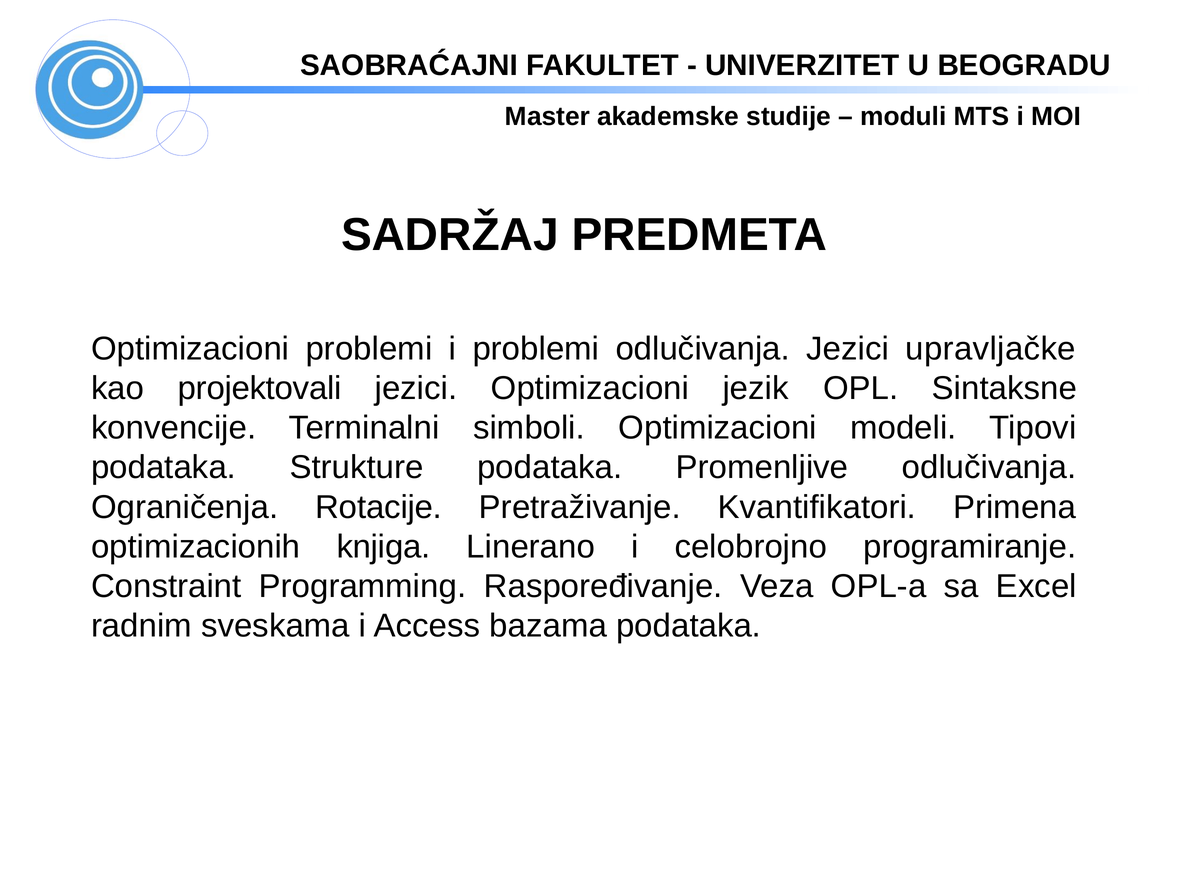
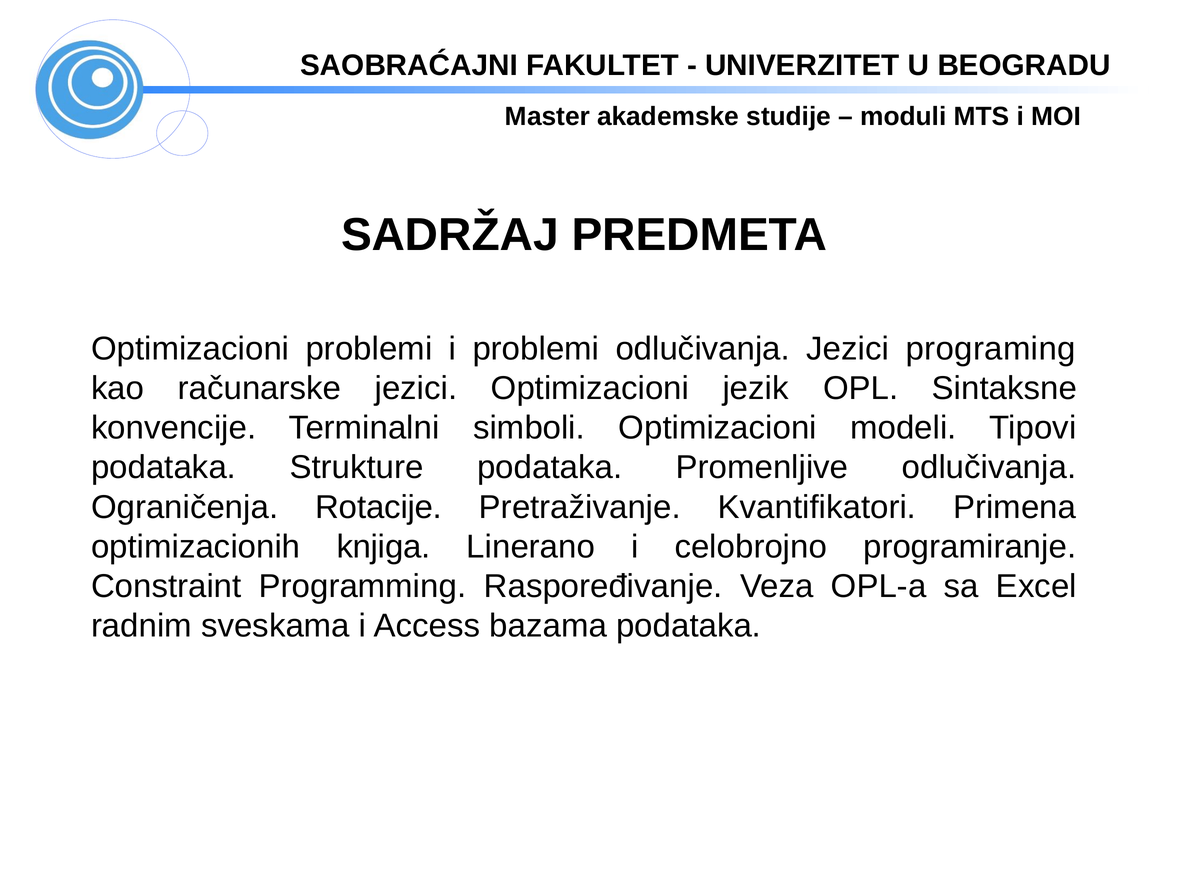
upravljačke: upravljačke -> programing
projektovali: projektovali -> računarske
